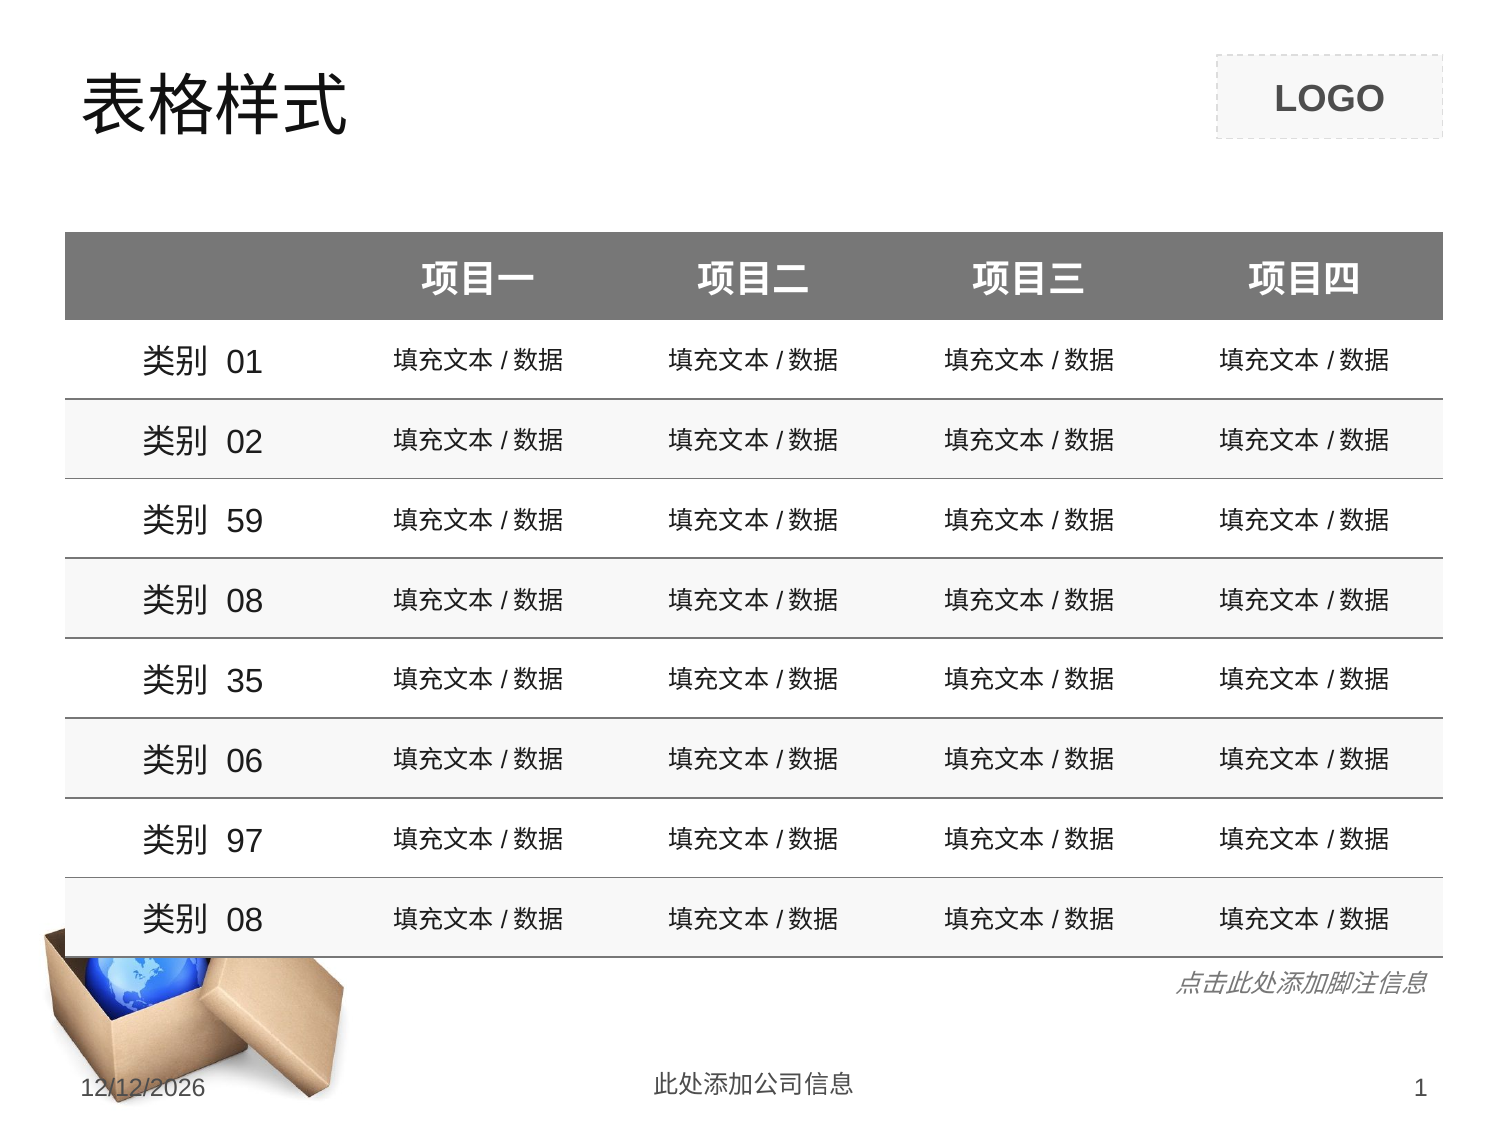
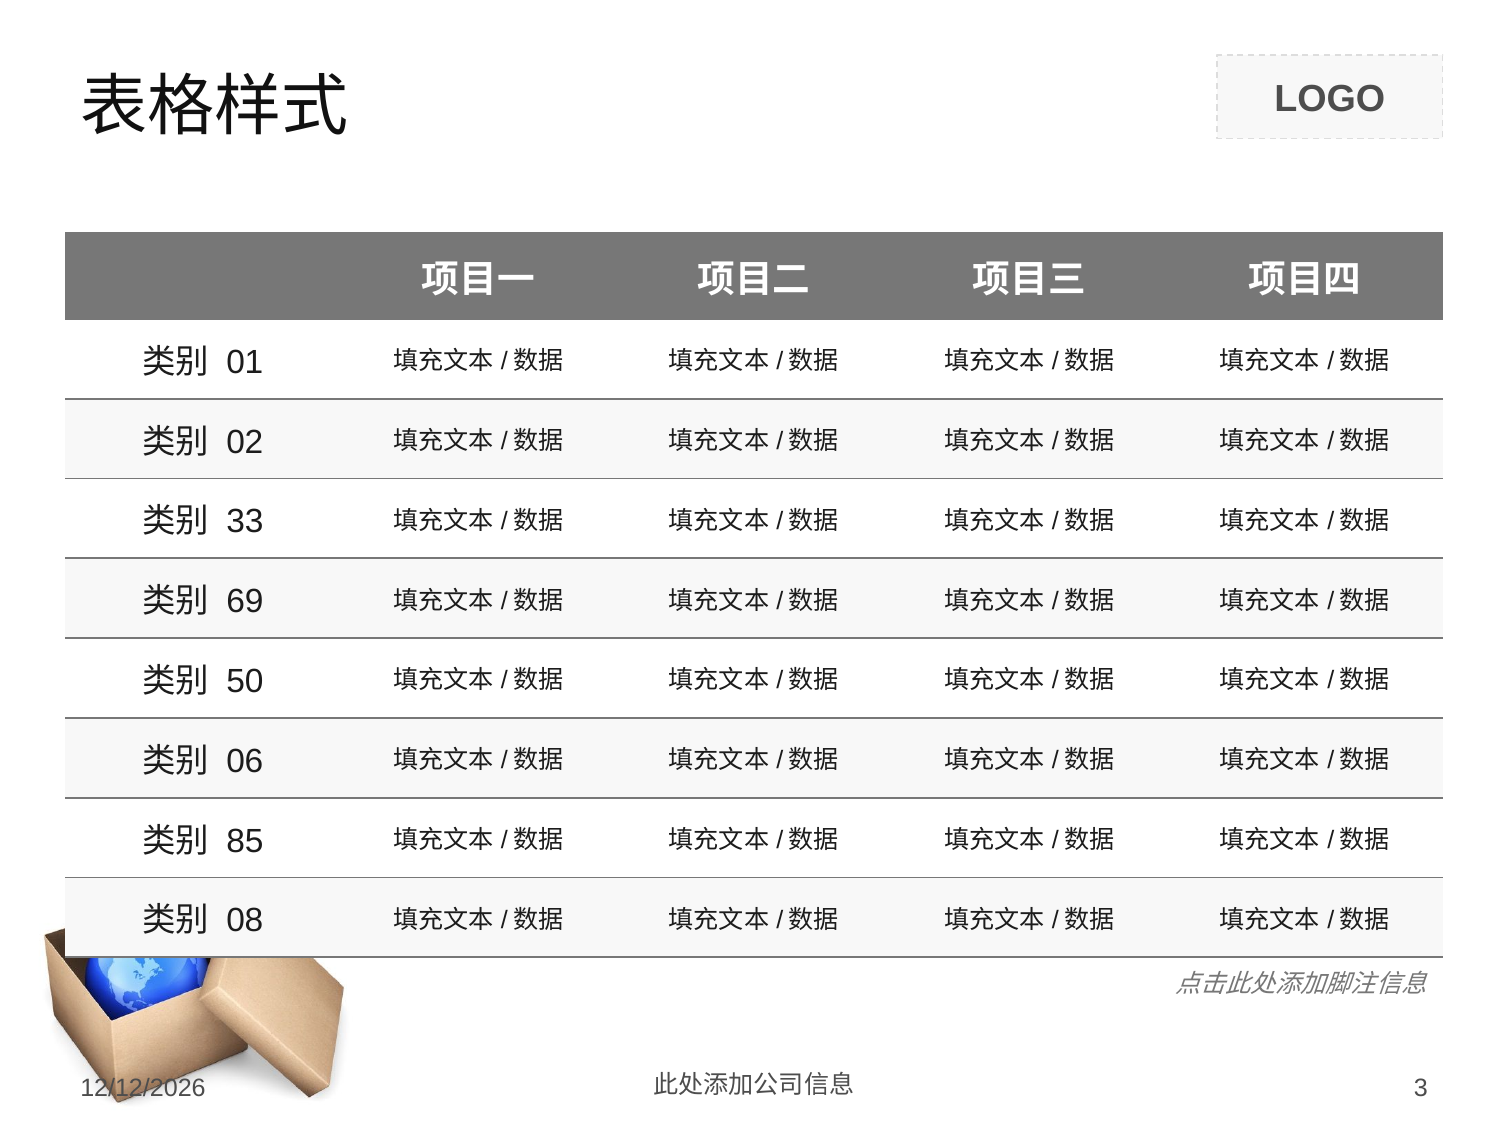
59: 59 -> 33
08 at (245, 602): 08 -> 69
35: 35 -> 50
97: 97 -> 85
1: 1 -> 3
